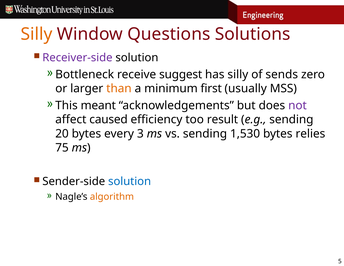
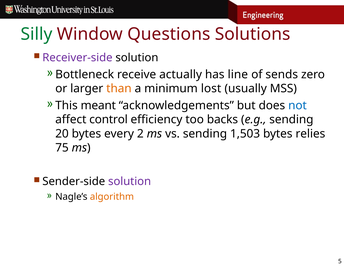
Silly at (37, 34) colour: orange -> green
suggest: suggest -> actually
has silly: silly -> line
first: first -> lost
not colour: purple -> blue
caused: caused -> control
result: result -> backs
3: 3 -> 2
1,530: 1,530 -> 1,503
solution at (130, 181) colour: blue -> purple
